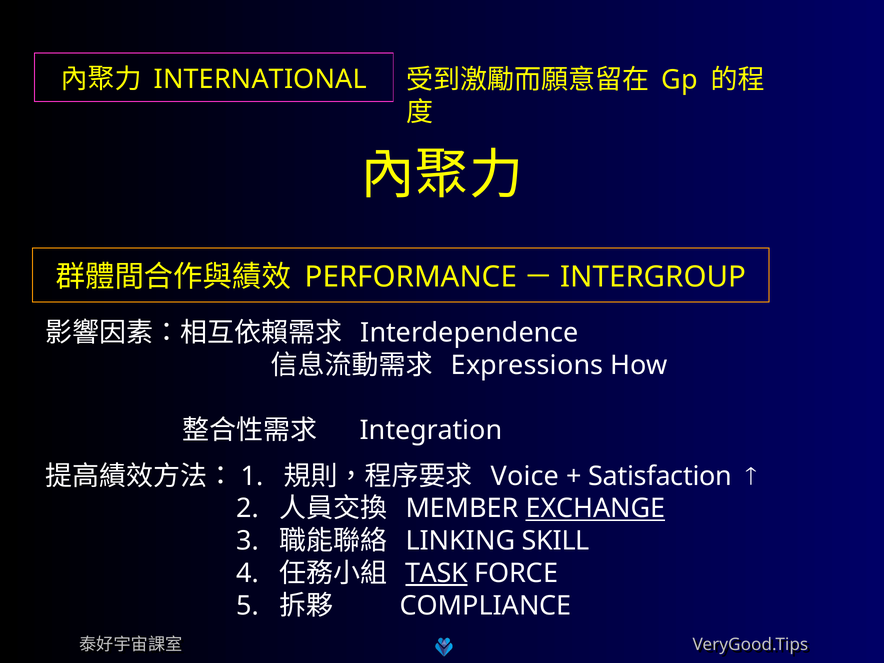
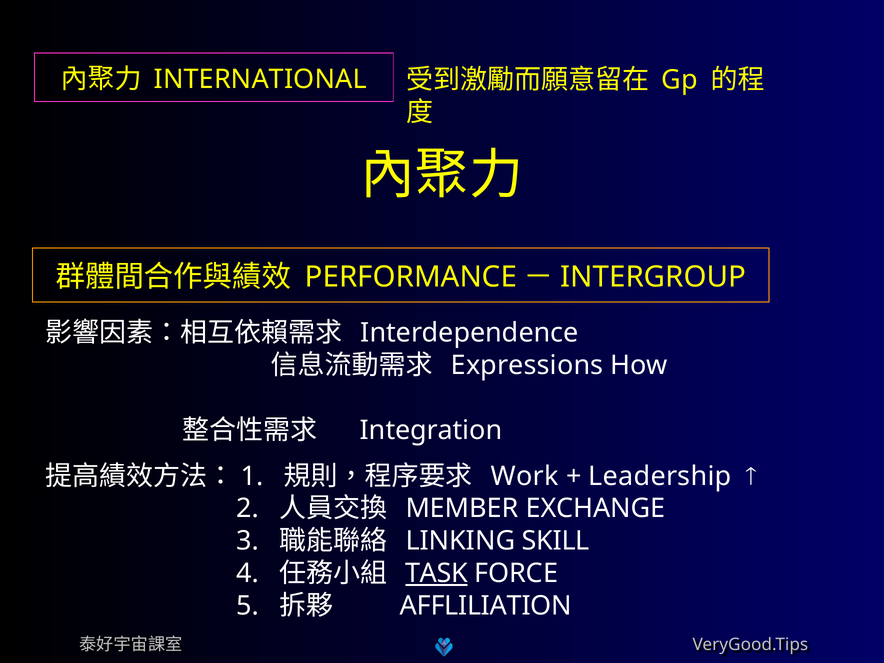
Voice: Voice -> Work
Satisfaction: Satisfaction -> Leadership
EXCHANGE underline: present -> none
COMPLIANCE: COMPLIANCE -> AFFLILIATION
